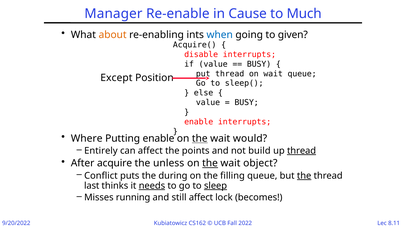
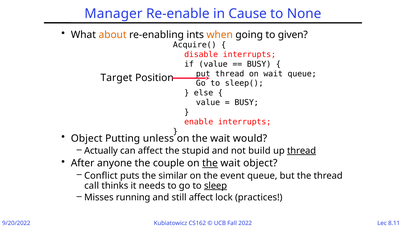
Much: Much -> None
when colour: blue -> orange
Except: Except -> Target
Where at (87, 139): Where -> Object
Putting enable: enable -> unless
the at (200, 139) underline: present -> none
Entirely: Entirely -> Actually
points: points -> stupid
acquire: acquire -> anyone
unless: unless -> couple
during: during -> similar
filling: filling -> event
the at (304, 176) underline: present -> none
last: last -> call
needs underline: present -> none
becomes: becomes -> practices
